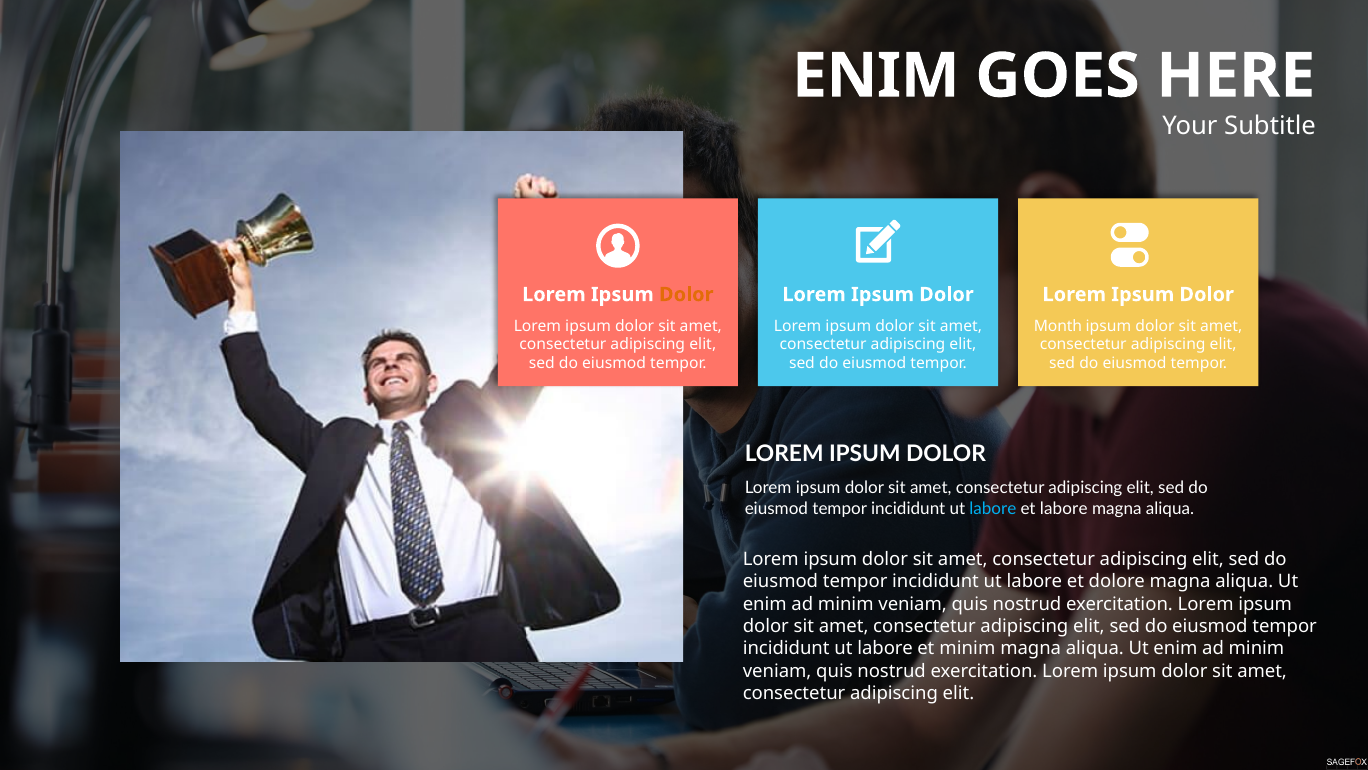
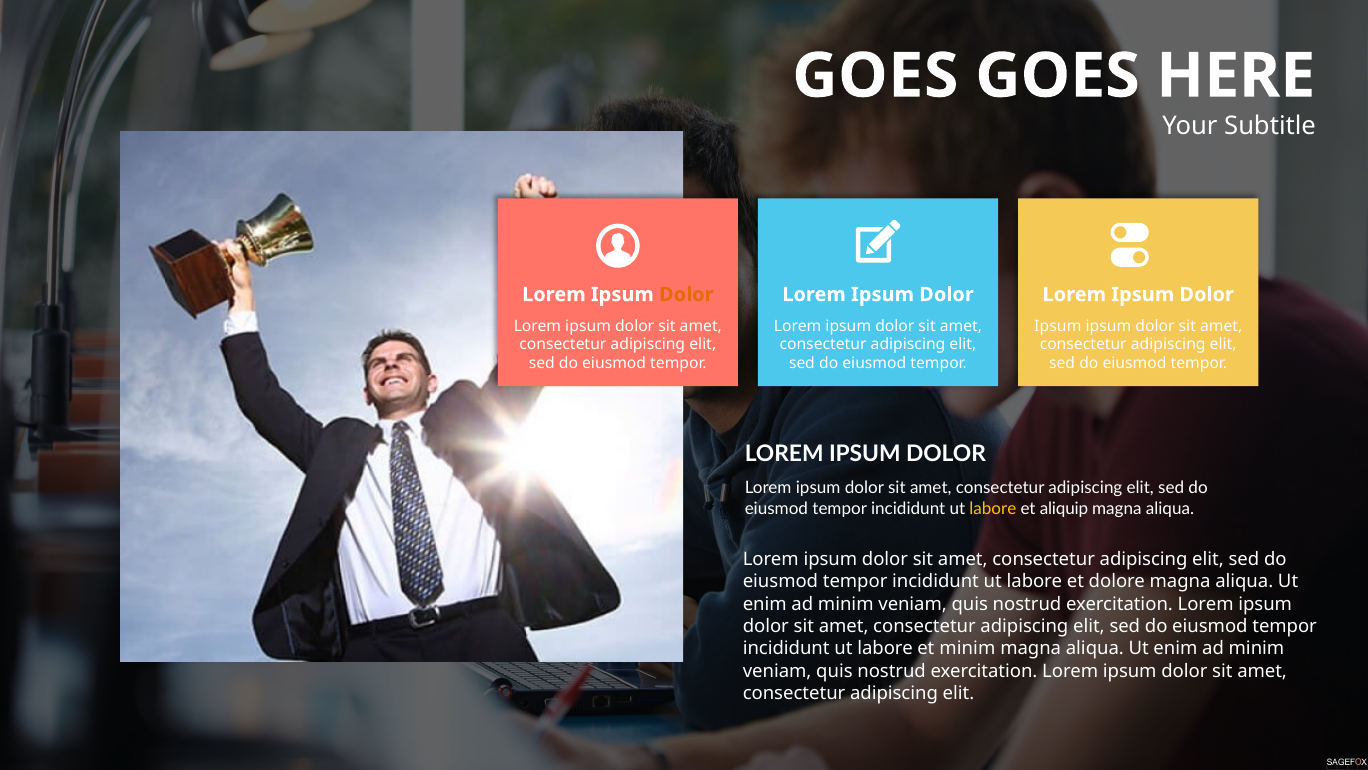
ENIM at (876, 76): ENIM -> GOES
Month at (1058, 326): Month -> Ipsum
labore at (993, 508) colour: light blue -> yellow
et labore: labore -> aliquip
